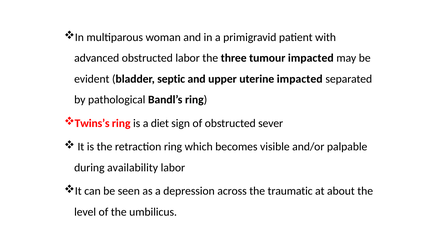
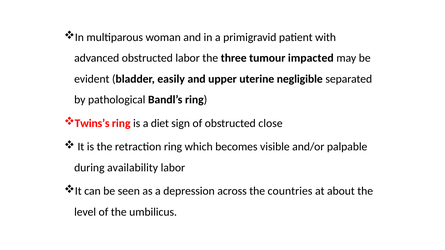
septic: septic -> easily
uterine impacted: impacted -> negligible
sever: sever -> close
traumatic: traumatic -> countries
